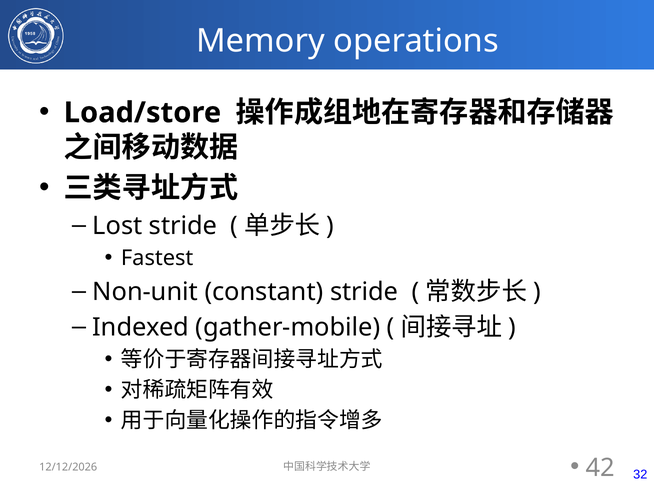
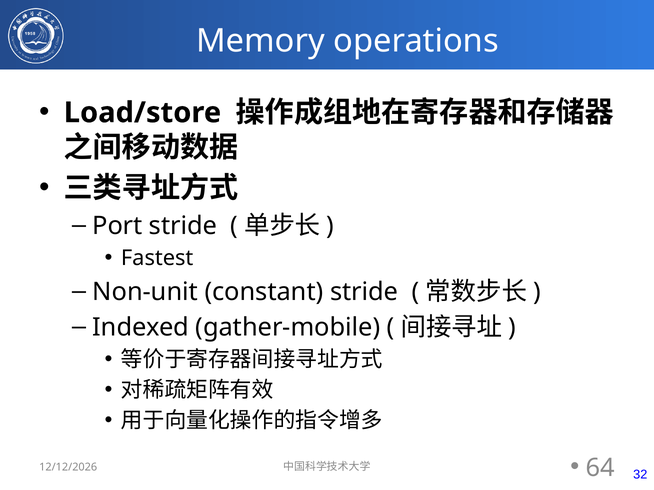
Lost: Lost -> Port
42: 42 -> 64
